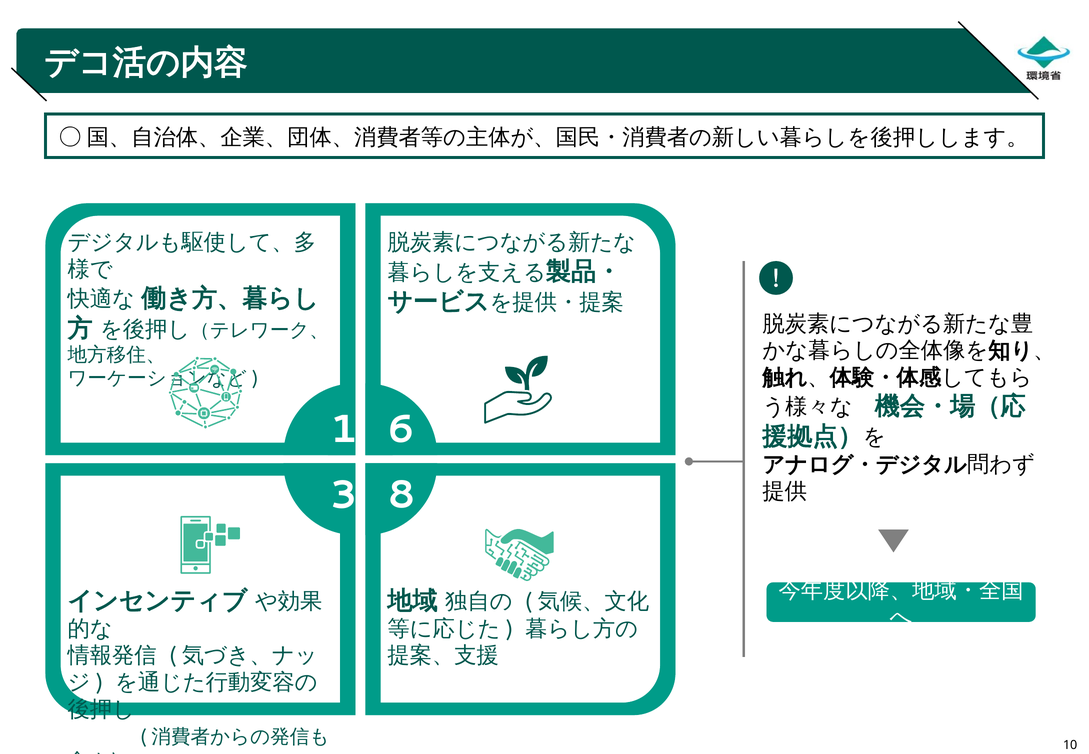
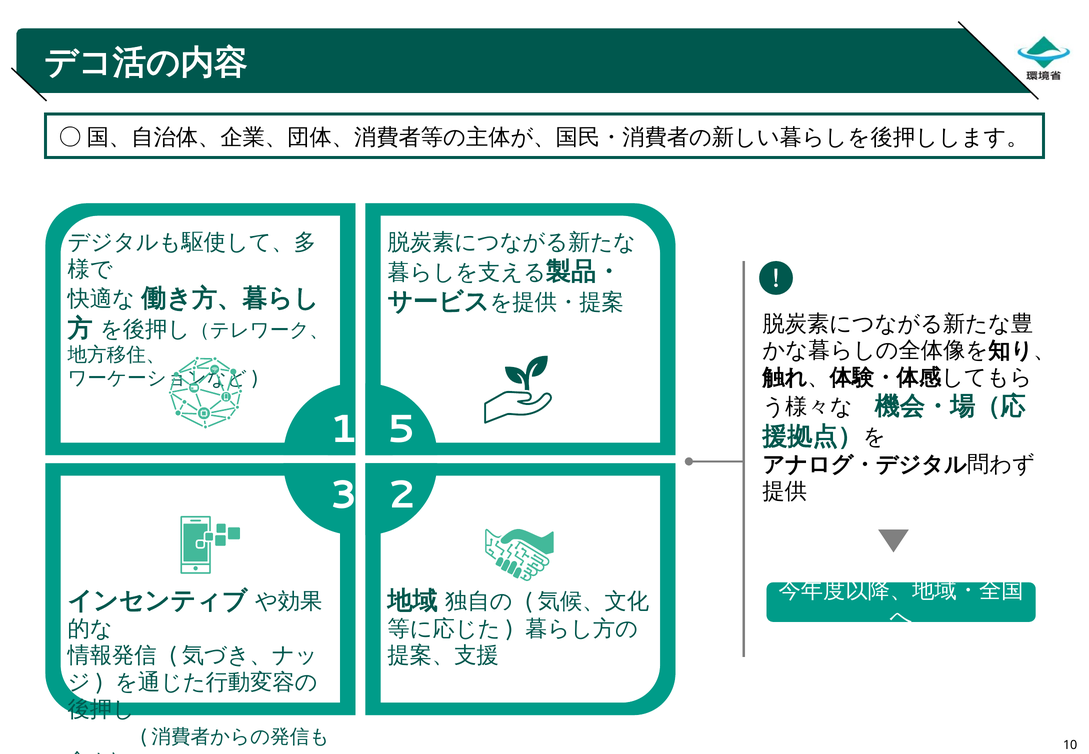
6: 6 -> 5
8: 8 -> 2
